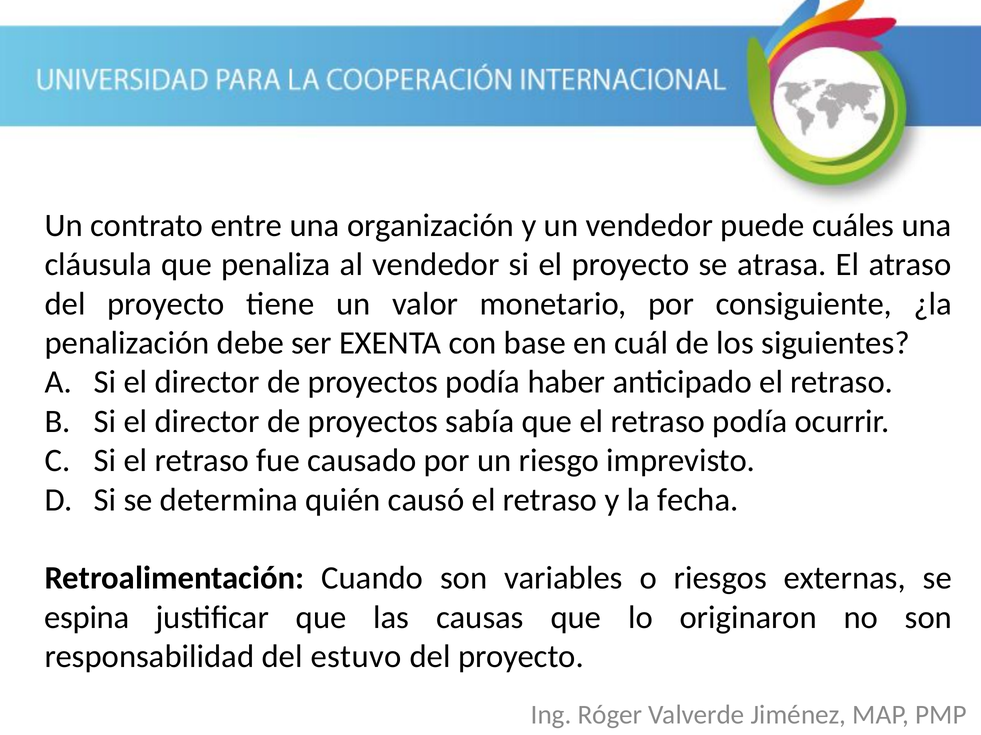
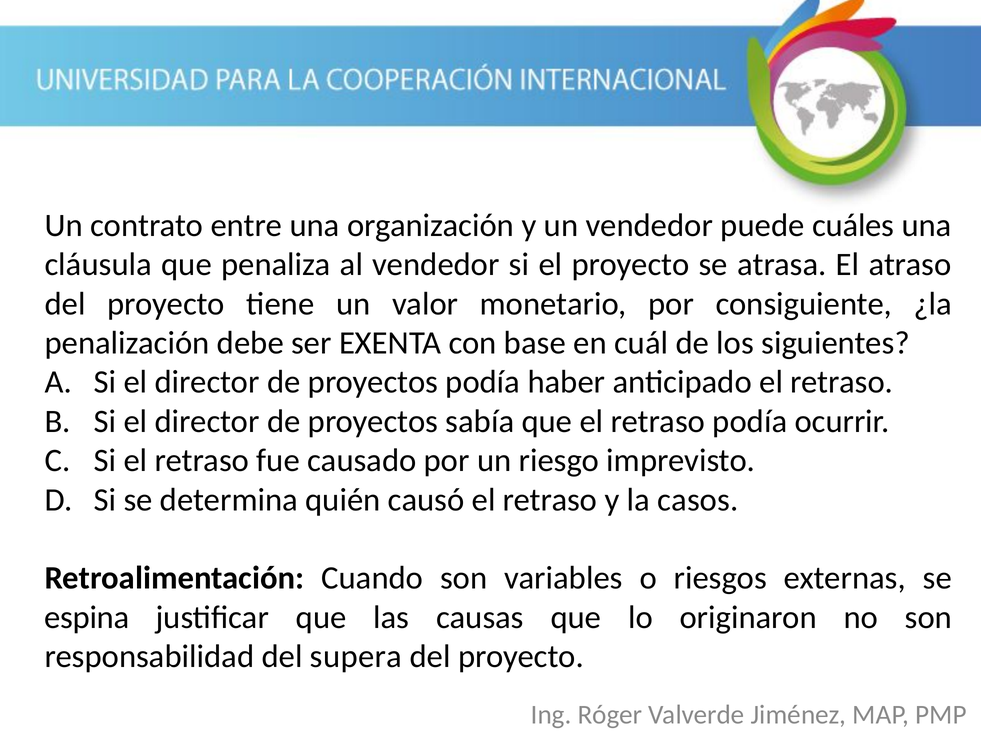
fecha: fecha -> casos
estuvo: estuvo -> supera
